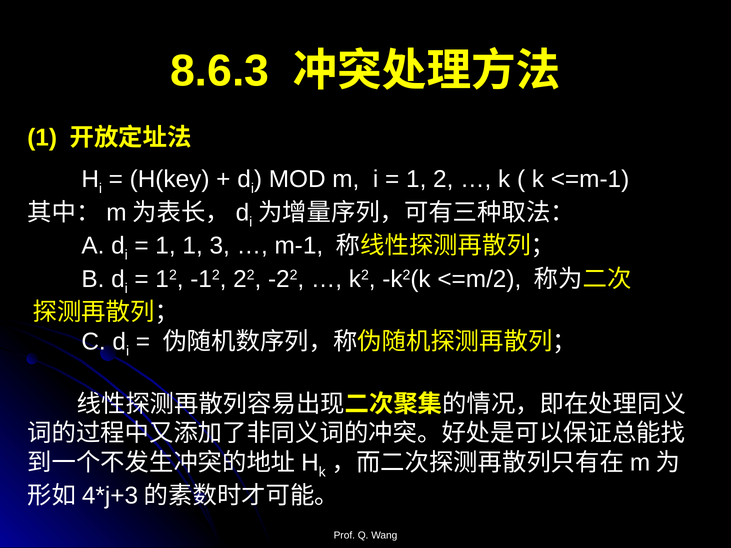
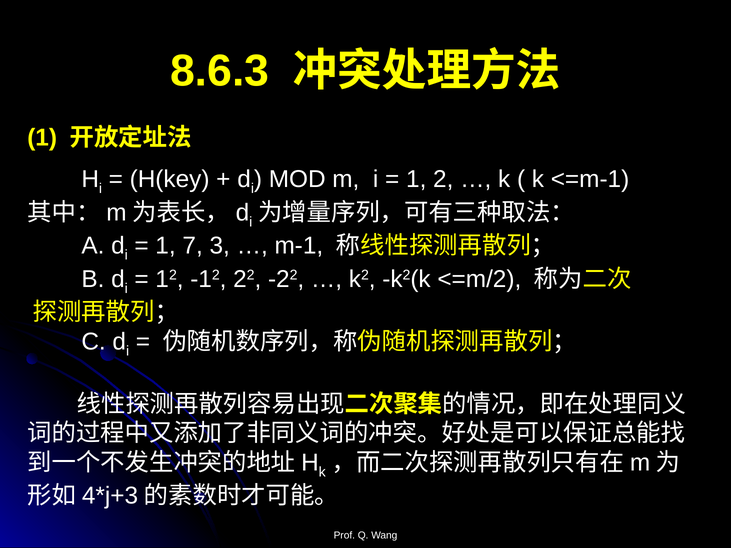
1 1: 1 -> 7
